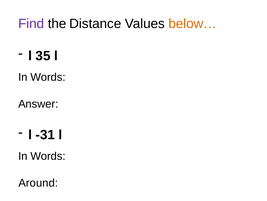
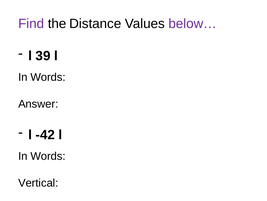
below… colour: orange -> purple
35: 35 -> 39
-31: -31 -> -42
Around: Around -> Vertical
